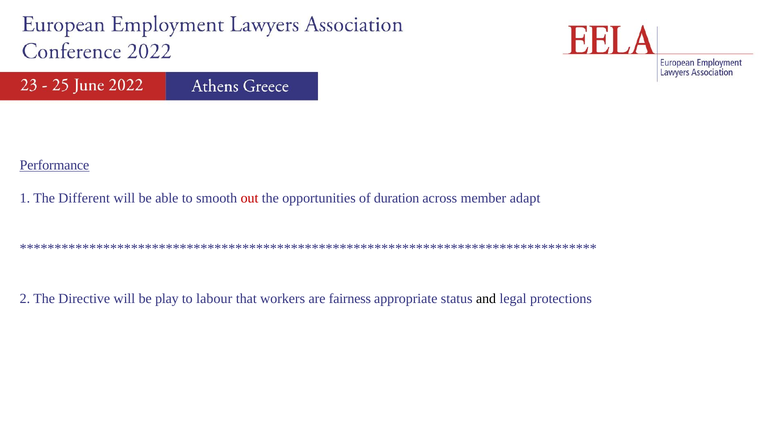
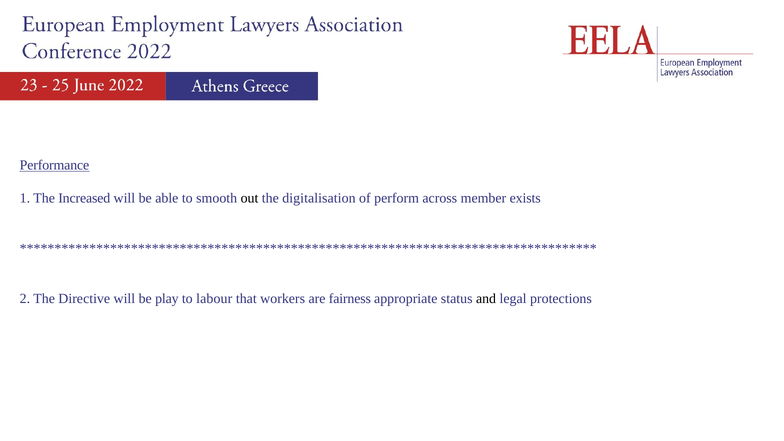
Different: Different -> Increased
out colour: red -> black
opportunities: opportunities -> digitalisation
duration: duration -> perform
adapt: adapt -> exists
